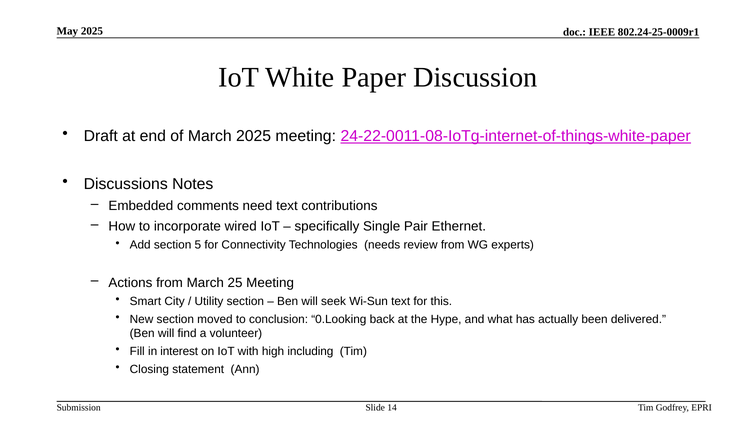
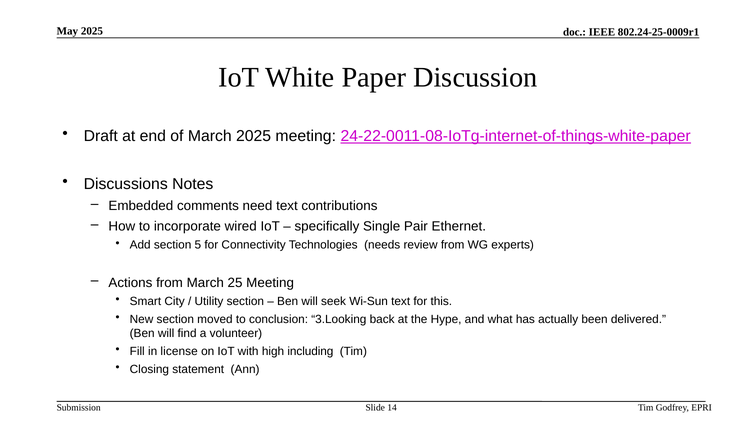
0.Looking: 0.Looking -> 3.Looking
interest: interest -> license
